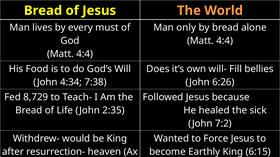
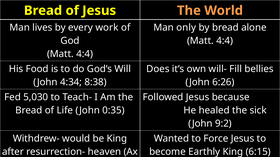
must: must -> work
7:38: 7:38 -> 8:38
8,729: 8,729 -> 5,030
2:35: 2:35 -> 0:35
7:2: 7:2 -> 9:2
